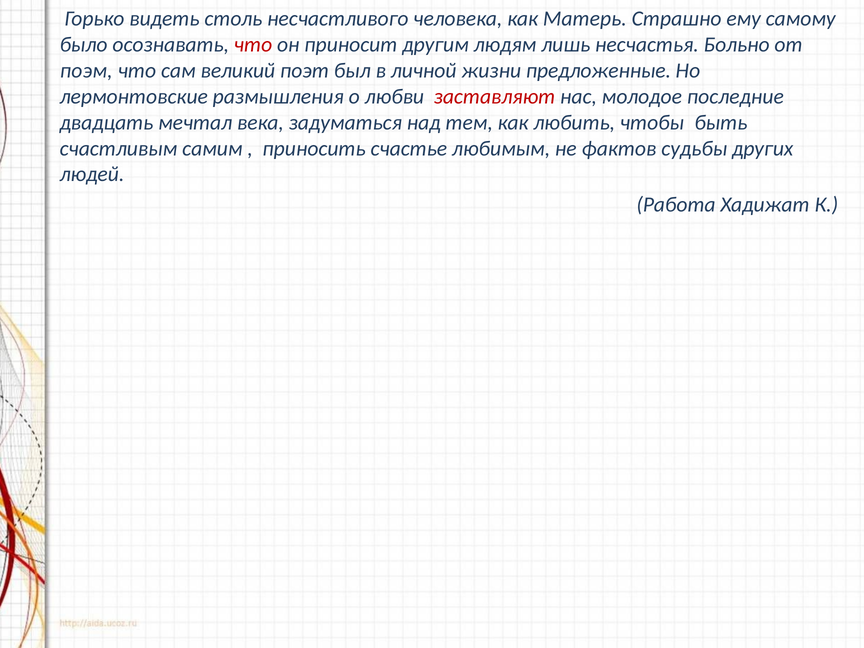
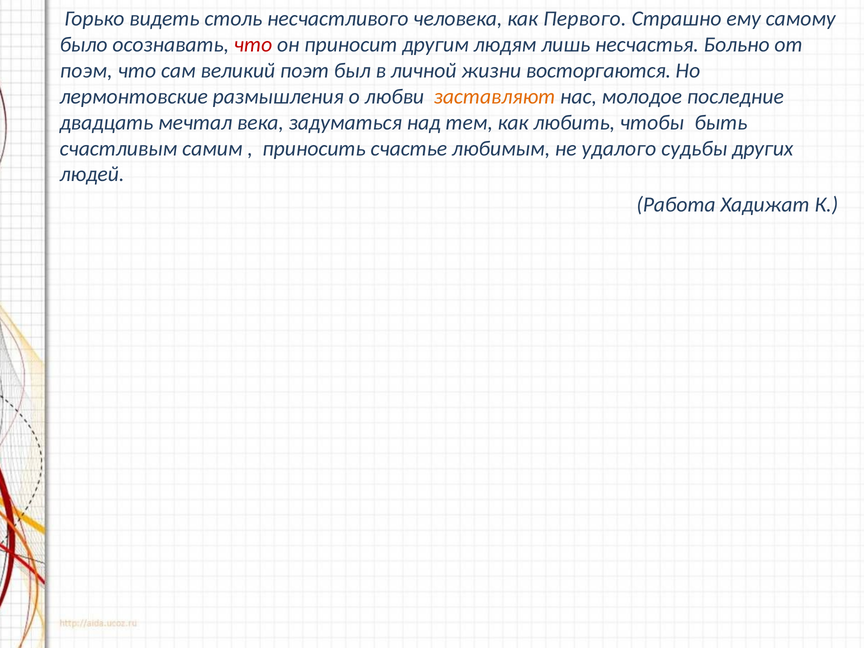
Матерь: Матерь -> Первого
предложенные: предложенные -> восторгаются
заставляют colour: red -> orange
фактов: фактов -> удалого
